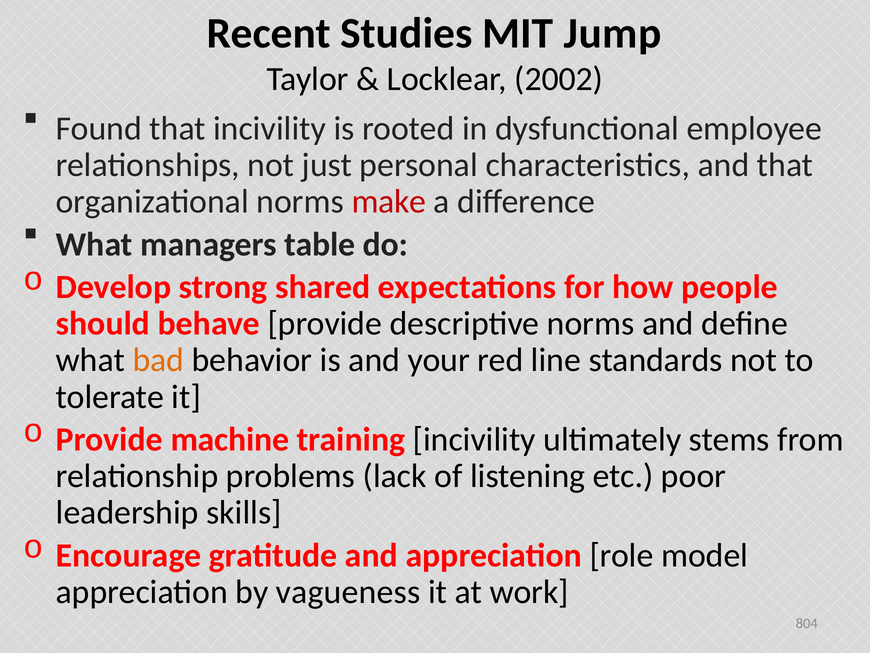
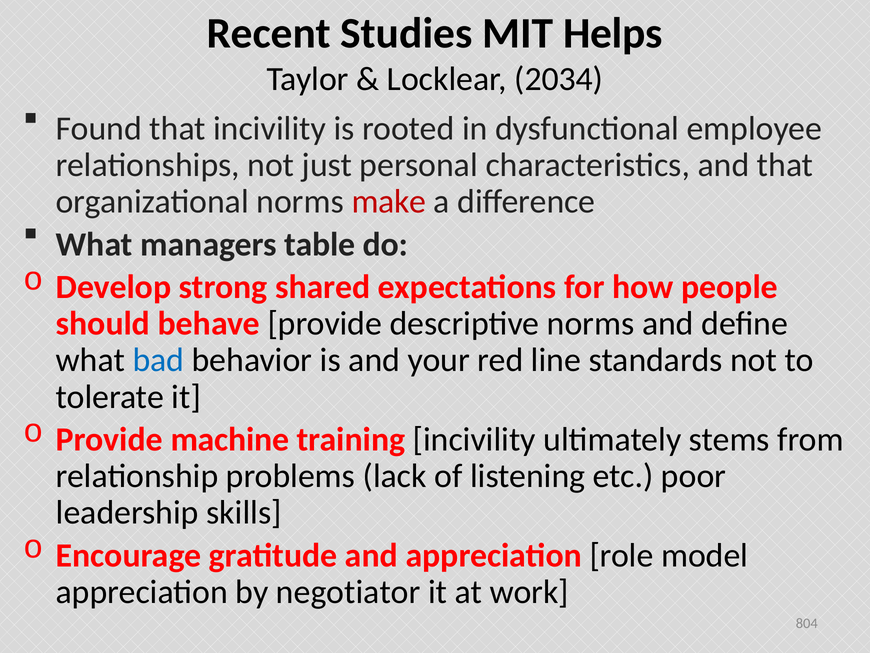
Jump: Jump -> Helps
2002: 2002 -> 2034
bad colour: orange -> blue
vagueness: vagueness -> negotiator
